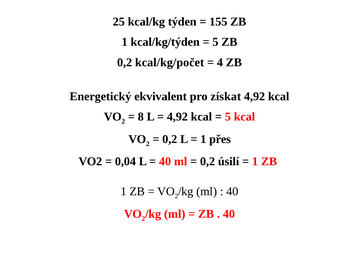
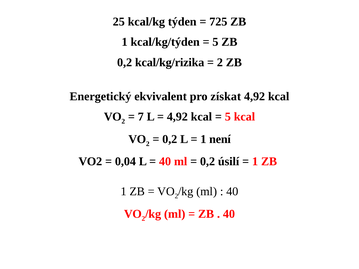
155: 155 -> 725
kcal/kg/počet: kcal/kg/počet -> kcal/kg/rizika
4 at (220, 62): 4 -> 2
8: 8 -> 7
přes: přes -> není
